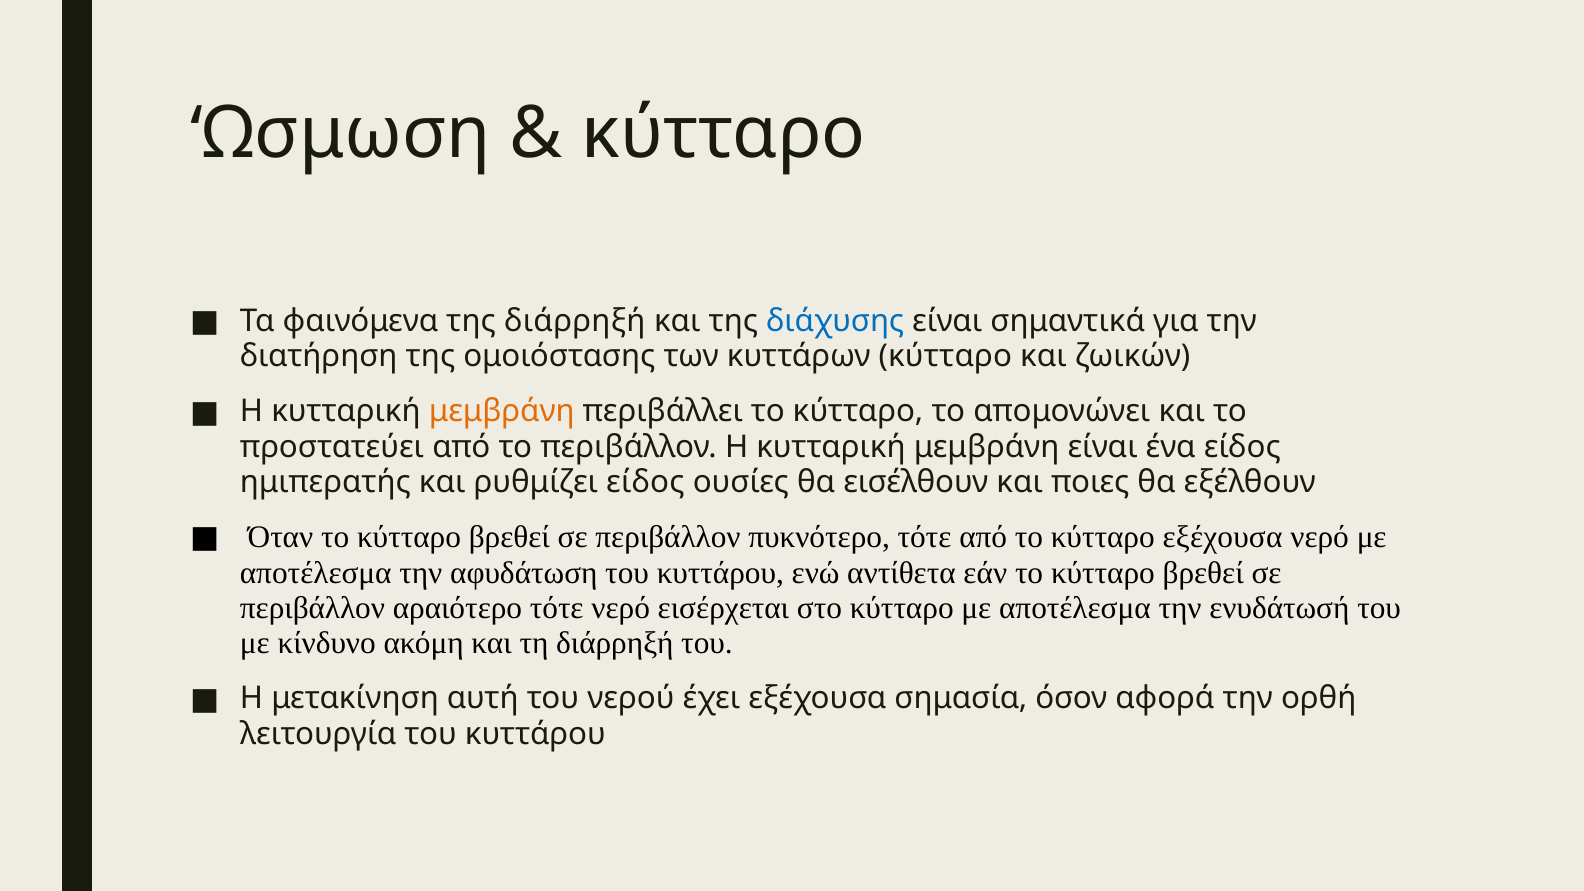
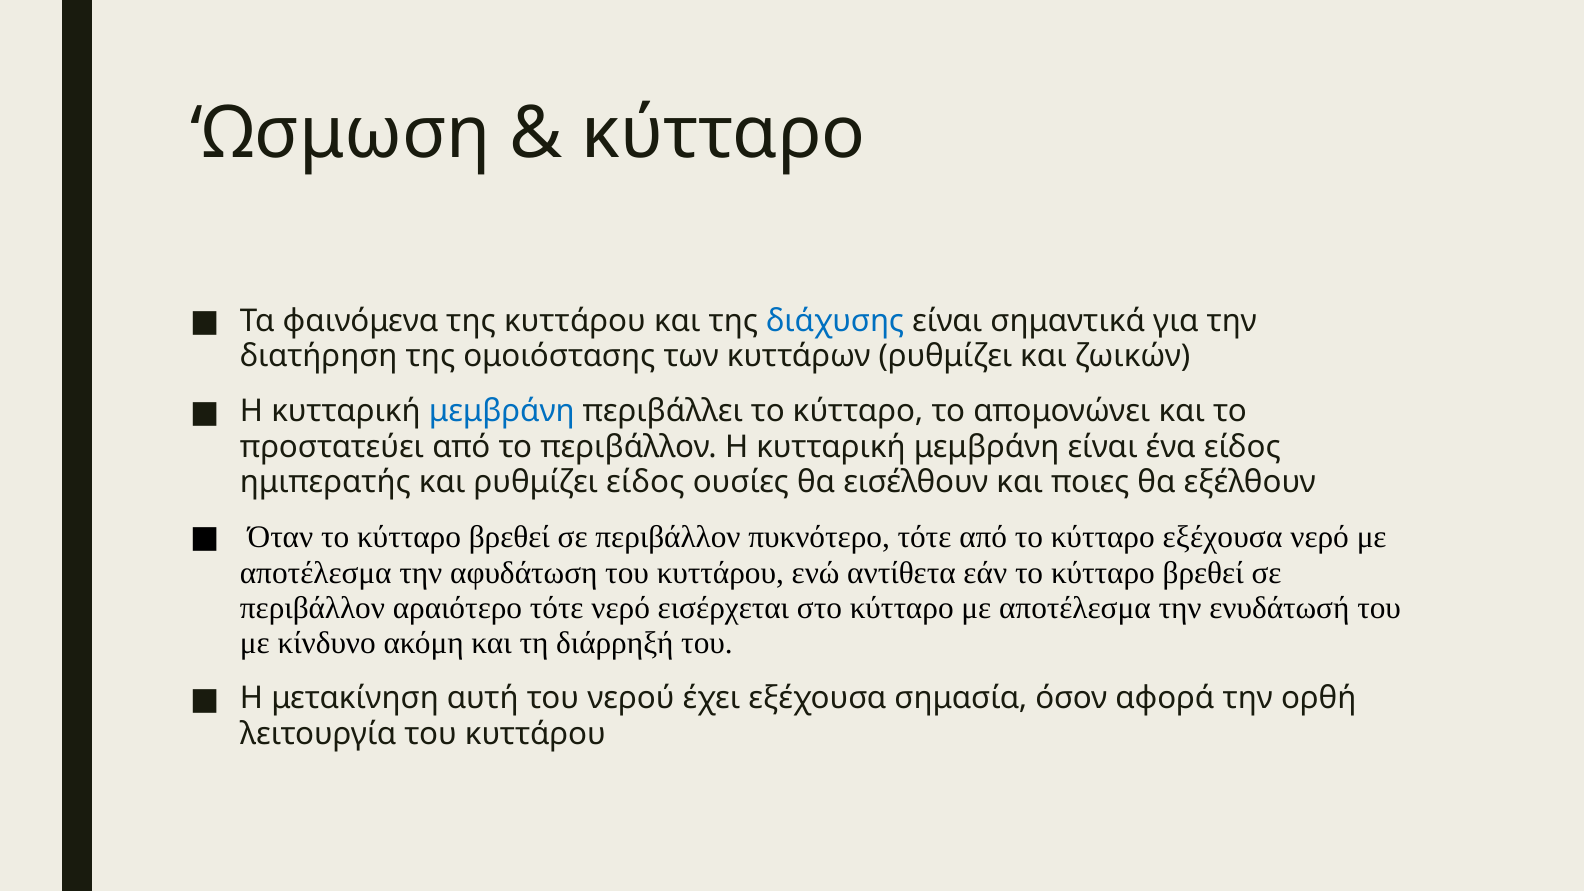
της διάρρηξή: διάρρηξή -> κυττάρου
κυττάρων κύτταρο: κύτταρο -> ρυθμίζει
μεμβράνη at (502, 411) colour: orange -> blue
